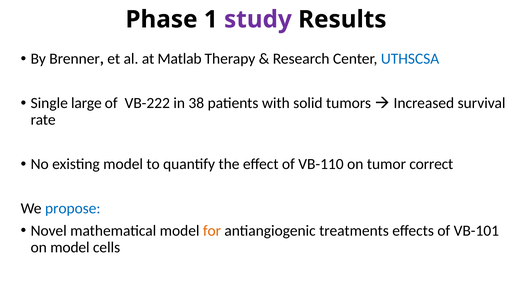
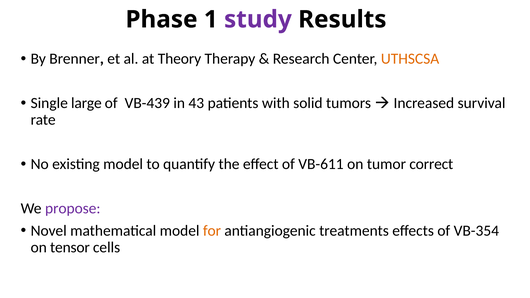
Matlab: Matlab -> Theory
UTHSCSA colour: blue -> orange
VB-222: VB-222 -> VB-439
38: 38 -> 43
VB-110: VB-110 -> VB-611
propose colour: blue -> purple
VB-101: VB-101 -> VB-354
on model: model -> tensor
